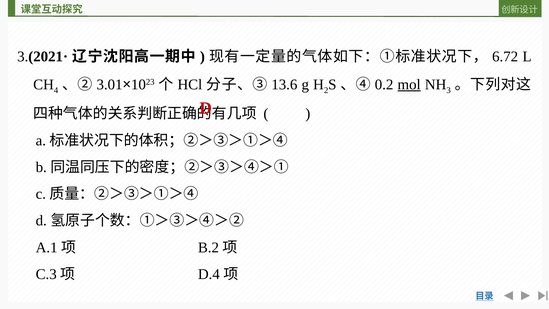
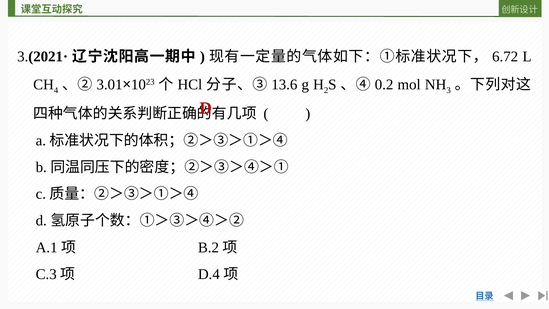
mol underline: present -> none
